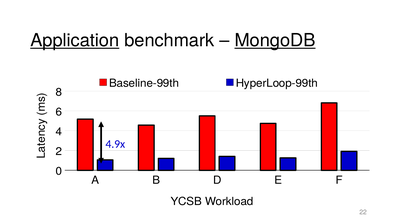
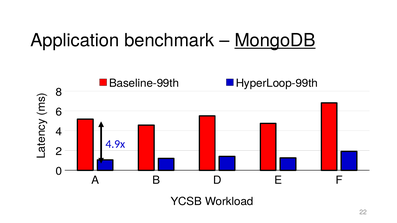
Application underline: present -> none
